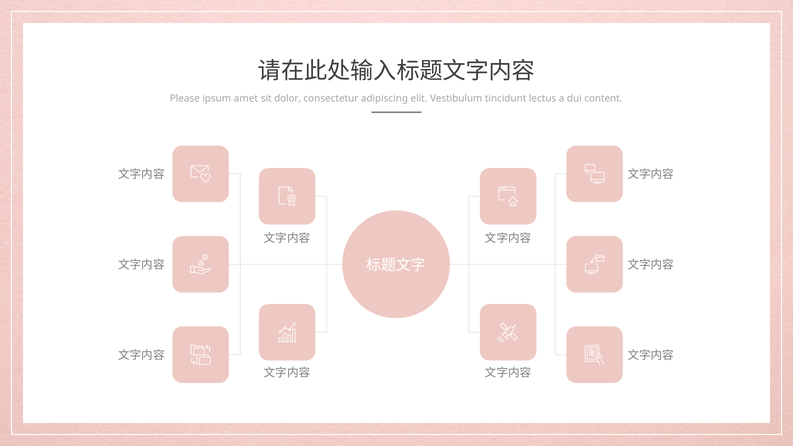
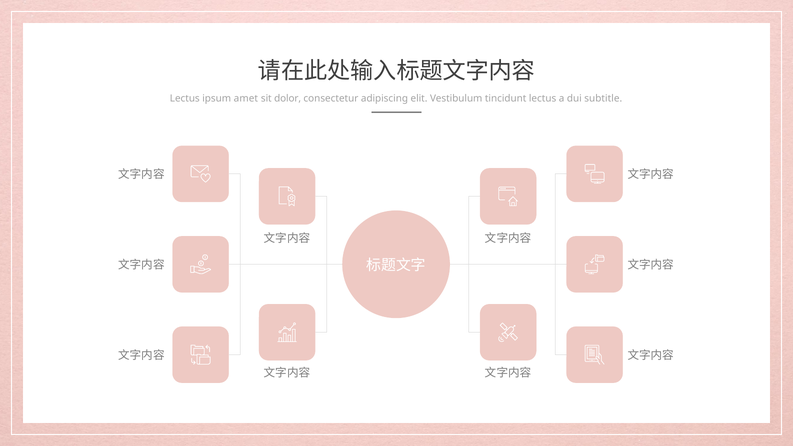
Please at (185, 98): Please -> Lectus
content: content -> subtitle
